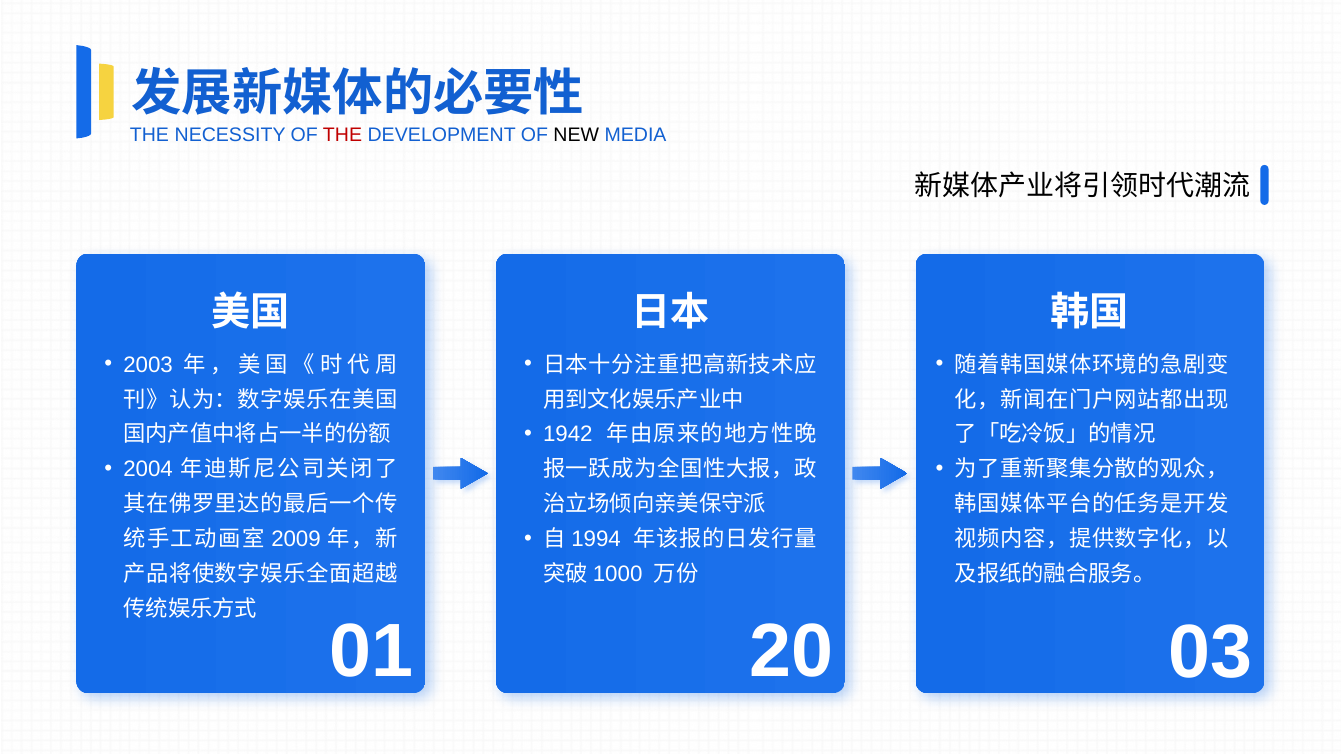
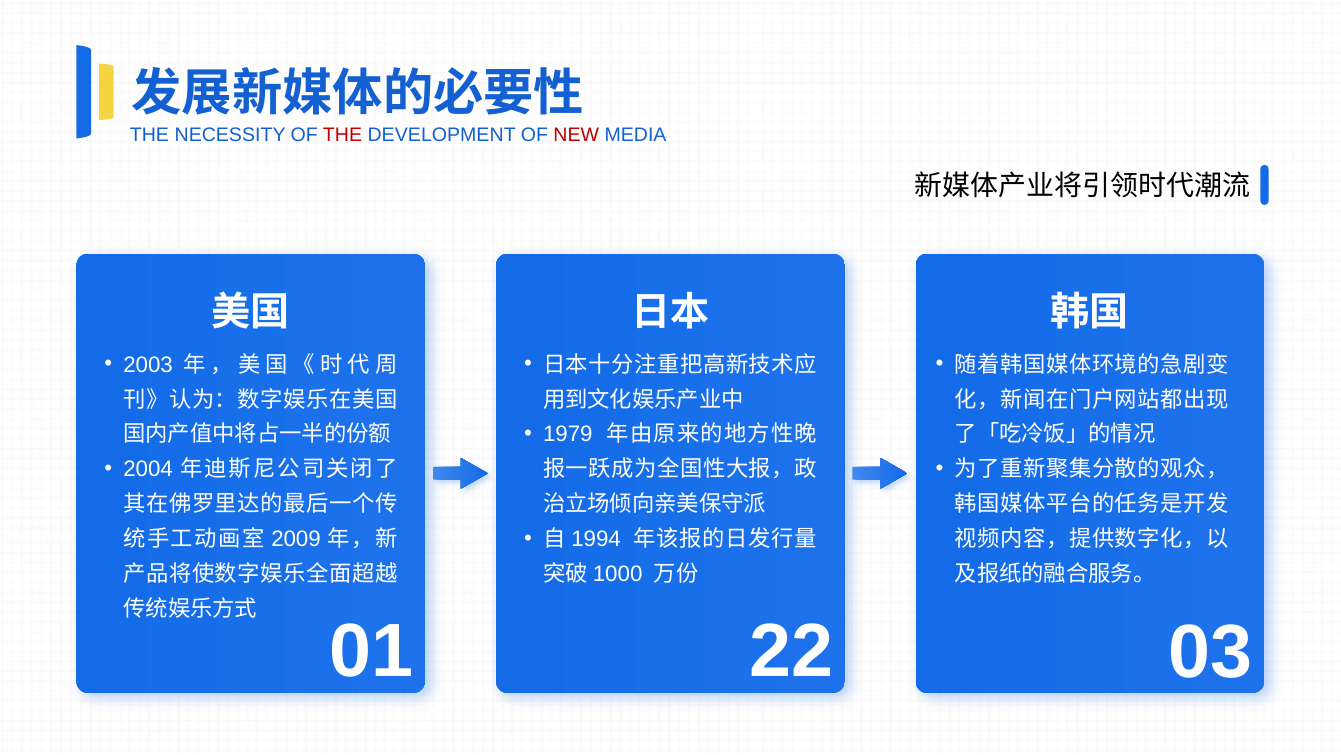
NEW colour: black -> red
1942: 1942 -> 1979
20: 20 -> 22
